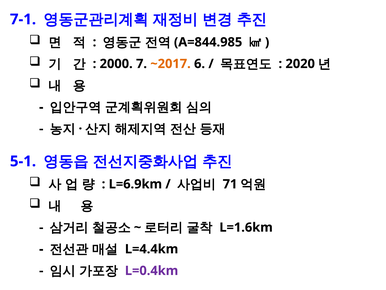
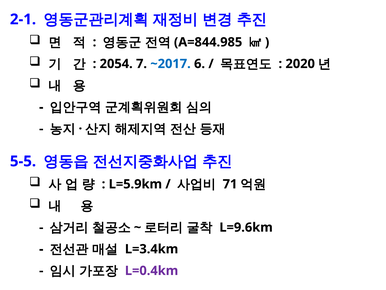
7-1: 7-1 -> 2-1
2000: 2000 -> 2054
~2017 colour: orange -> blue
5-1: 5-1 -> 5-5
L=6.9km: L=6.9km -> L=5.9km
L=1.6km: L=1.6km -> L=9.6km
L=4.4km: L=4.4km -> L=3.4km
